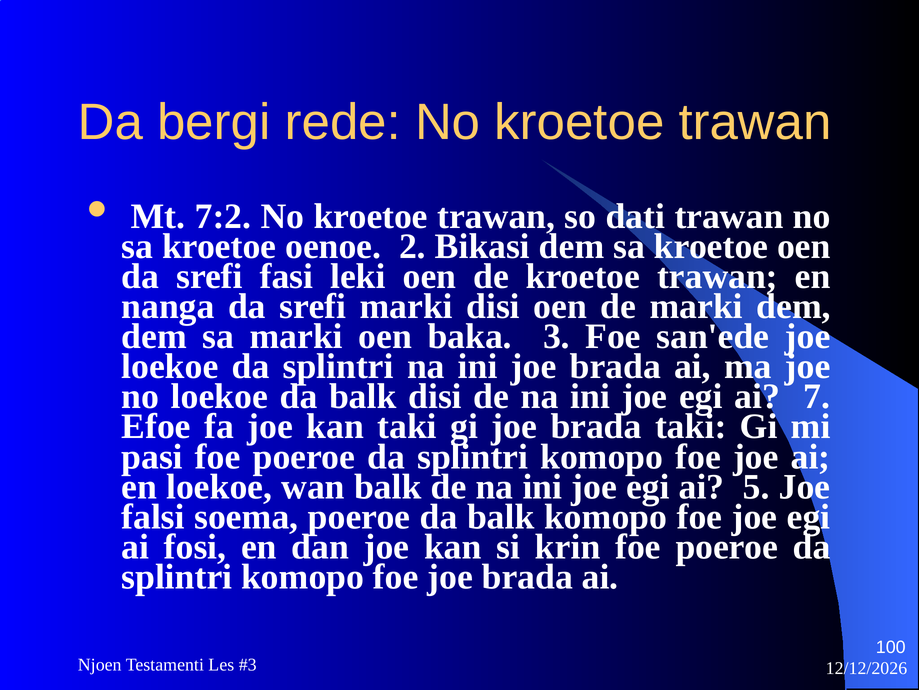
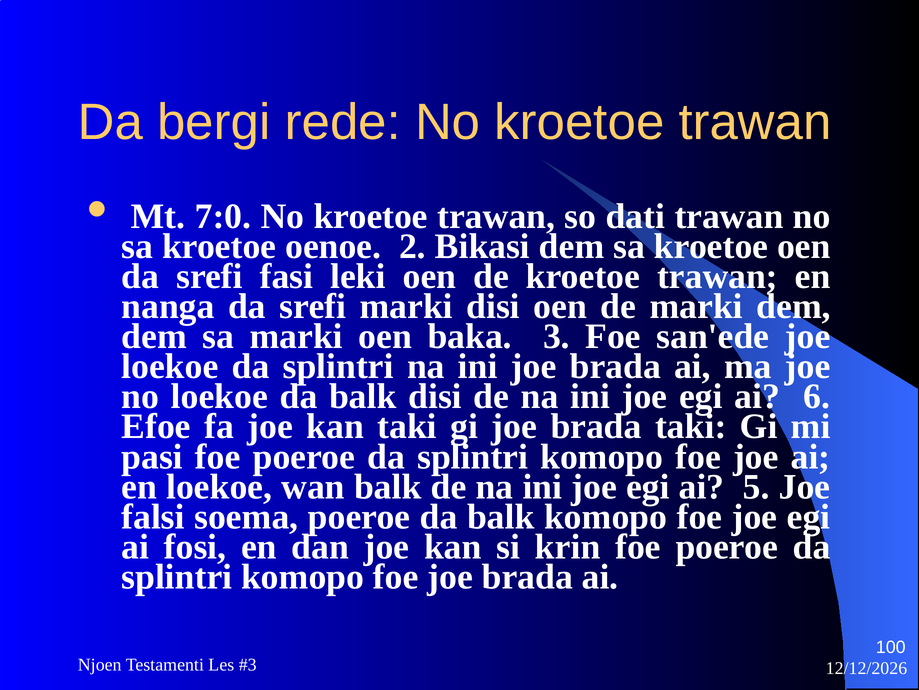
7:2: 7:2 -> 7:0
7: 7 -> 6
